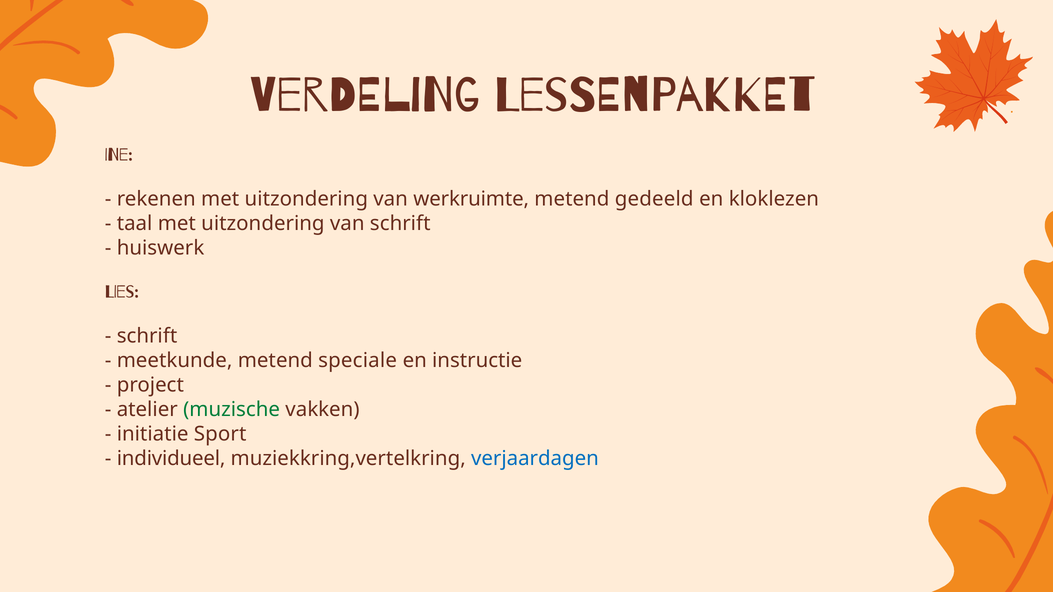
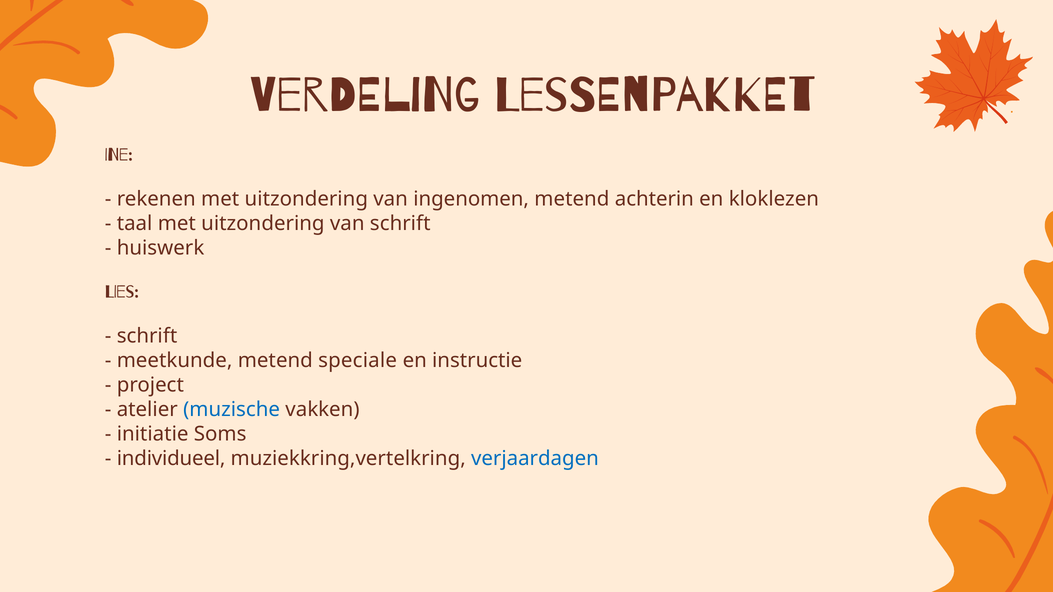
werkruimte: werkruimte -> ingenomen
gedeeld: gedeeld -> achterin
muzische colour: green -> blue
Sport: Sport -> Soms
